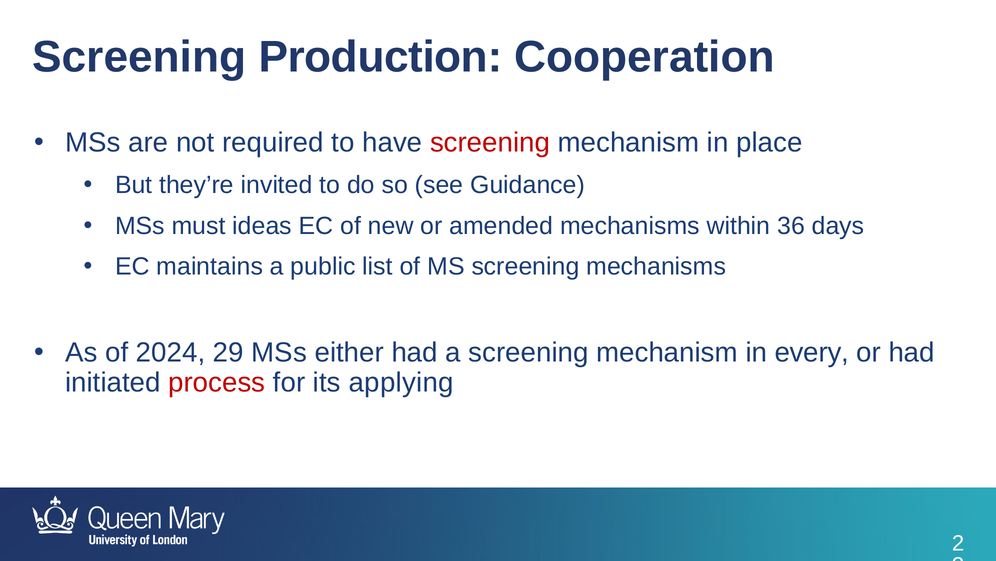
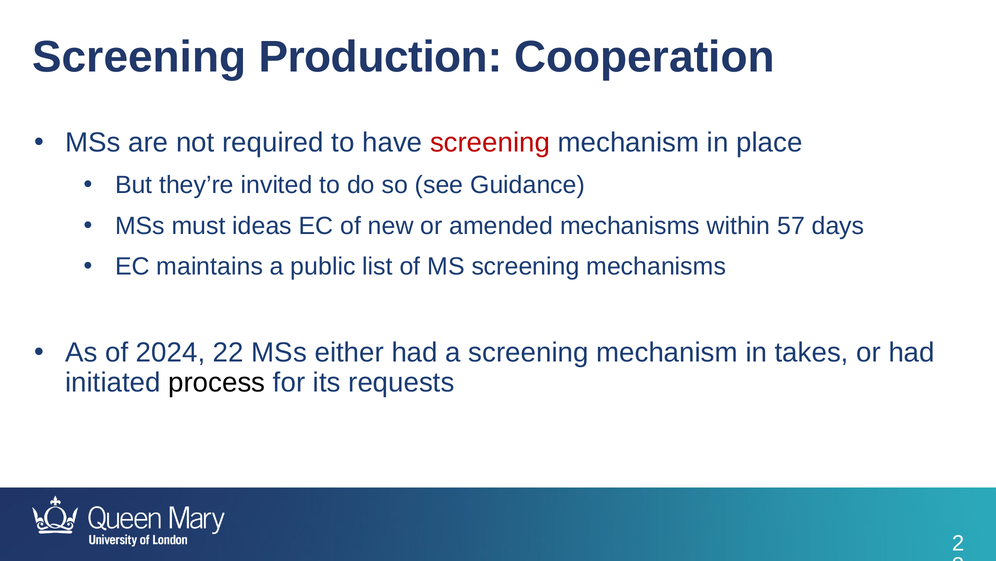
36: 36 -> 57
29: 29 -> 22
every: every -> takes
process colour: red -> black
applying: applying -> requests
